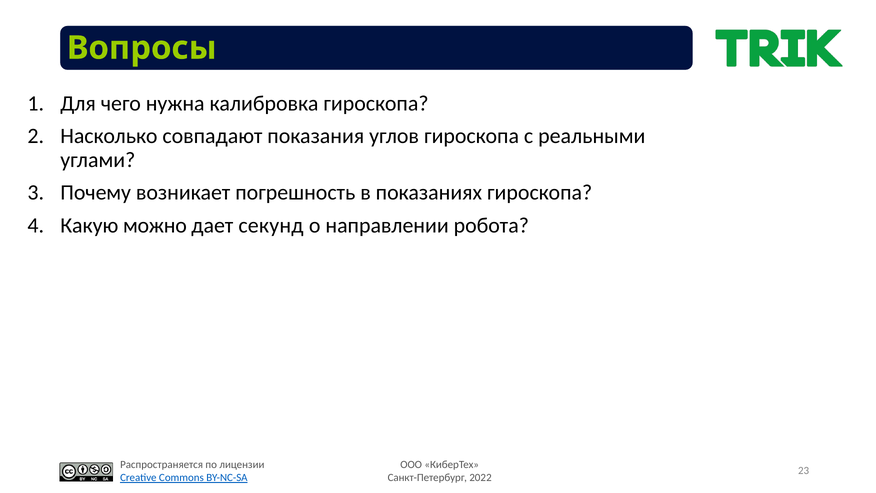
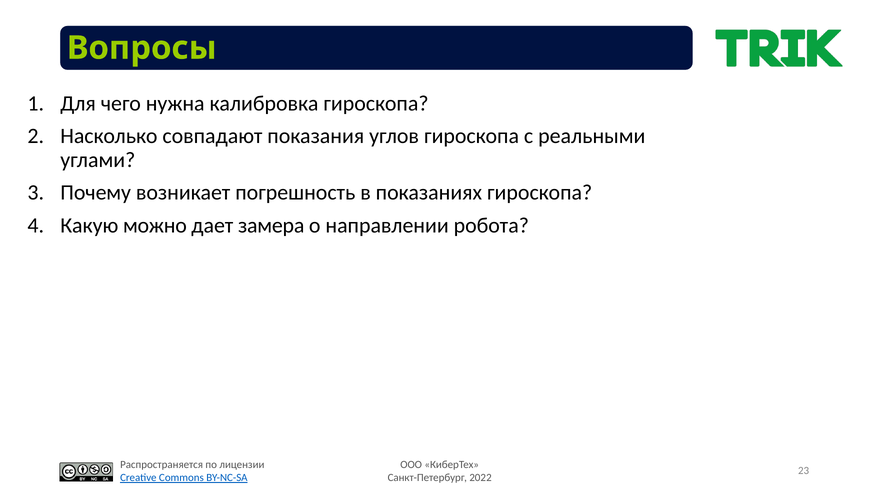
секунд: секунд -> замера
